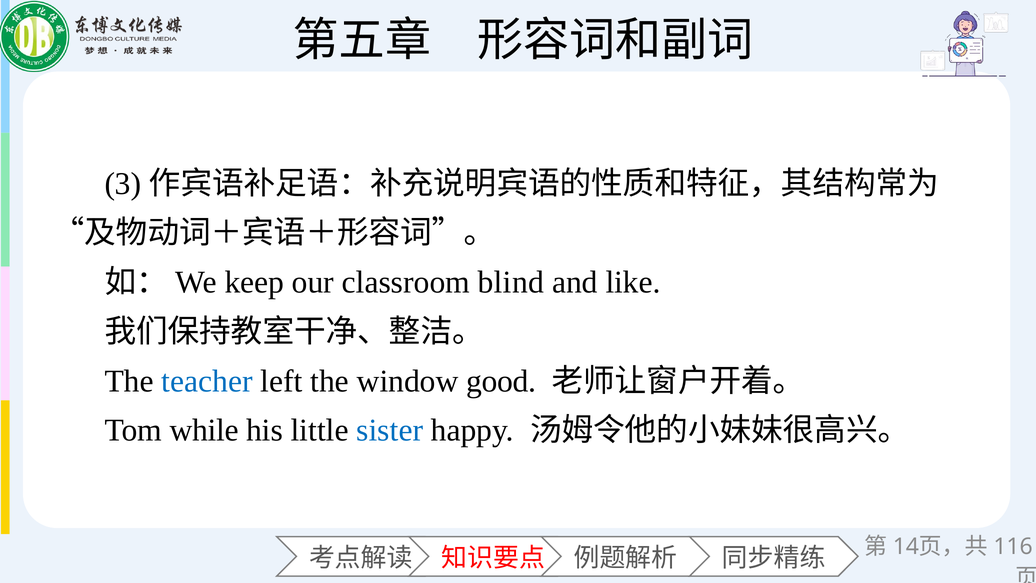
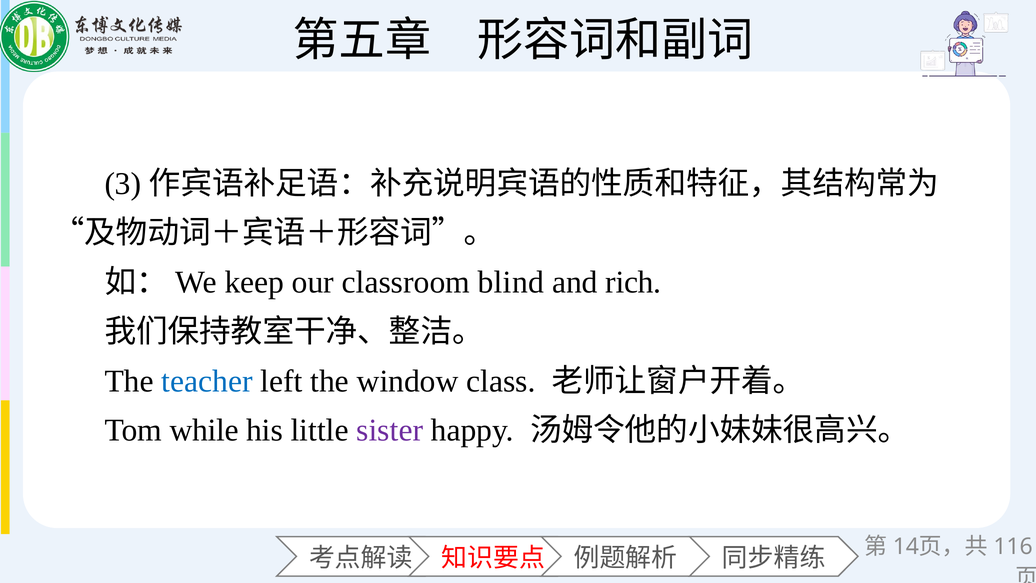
like: like -> rich
good: good -> class
sister colour: blue -> purple
